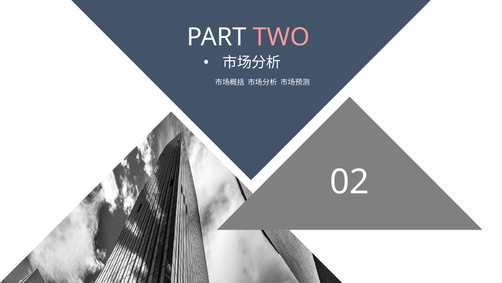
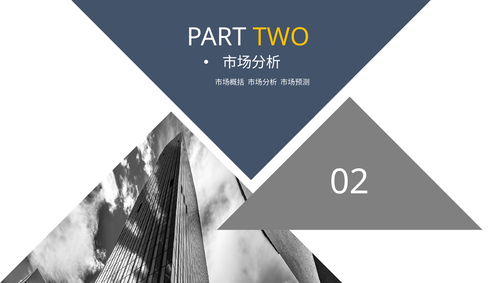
TWO colour: pink -> yellow
